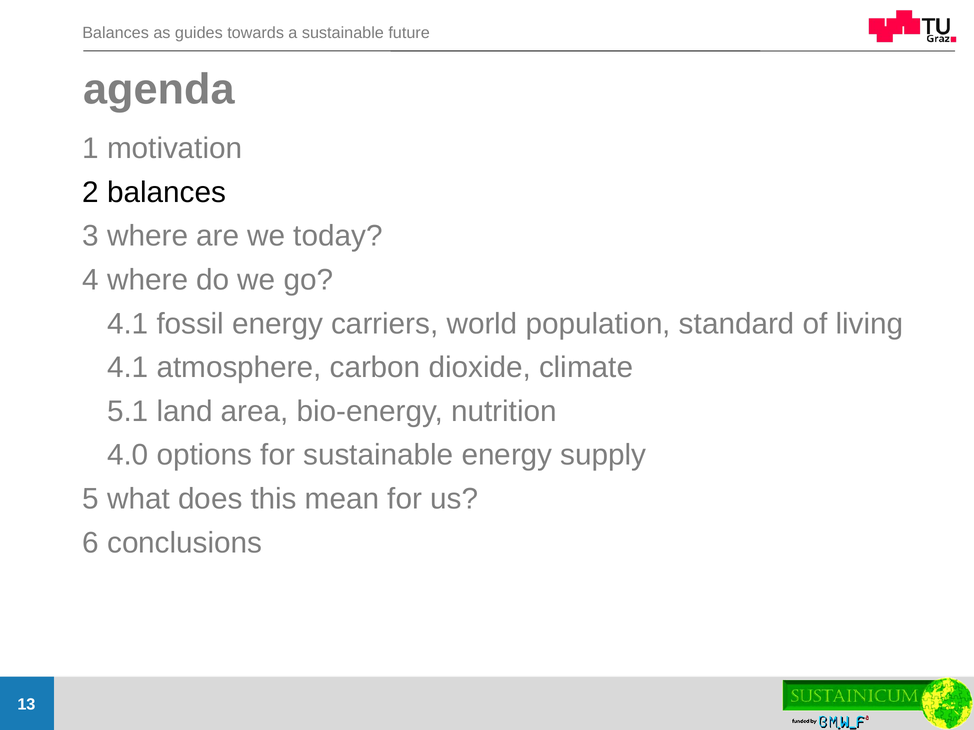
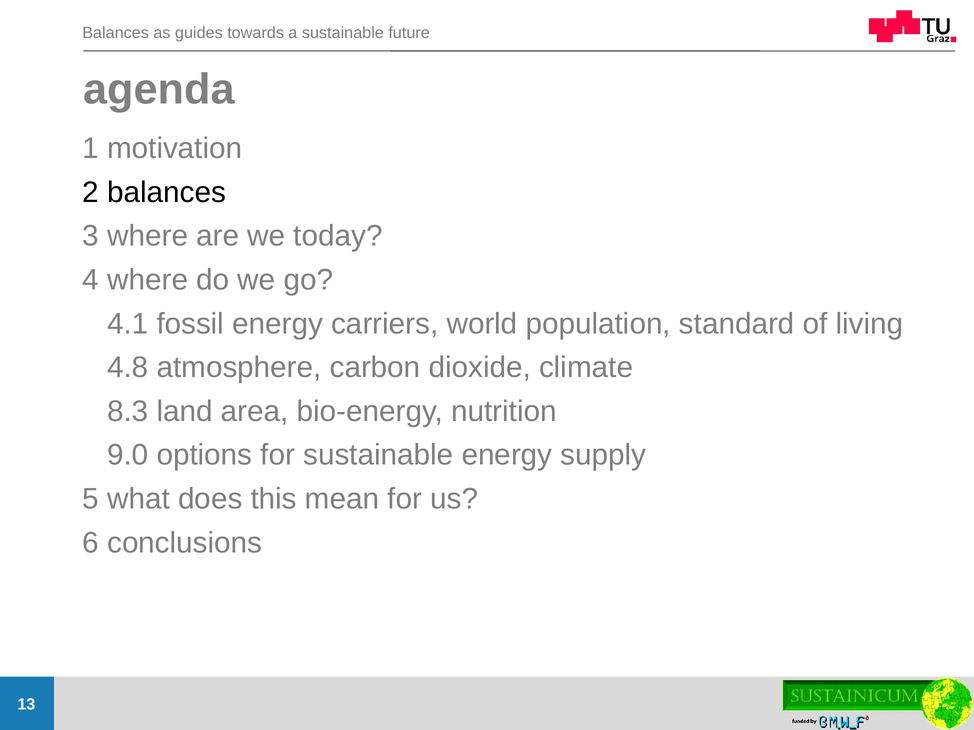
4.1 at (128, 368): 4.1 -> 4.8
5.1: 5.1 -> 8.3
4.0: 4.0 -> 9.0
